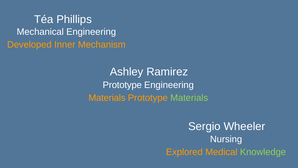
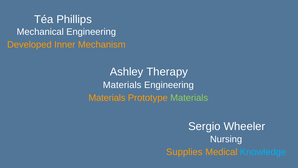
Ramirez: Ramirez -> Therapy
Prototype at (122, 85): Prototype -> Materials
Explored: Explored -> Supplies
Knowledge colour: light green -> light blue
